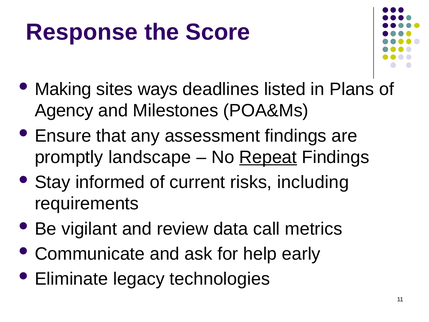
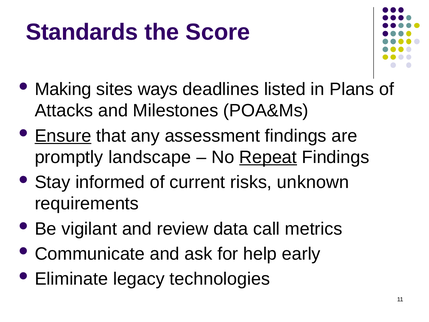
Response: Response -> Standards
Agency: Agency -> Attacks
Ensure underline: none -> present
including: including -> unknown
